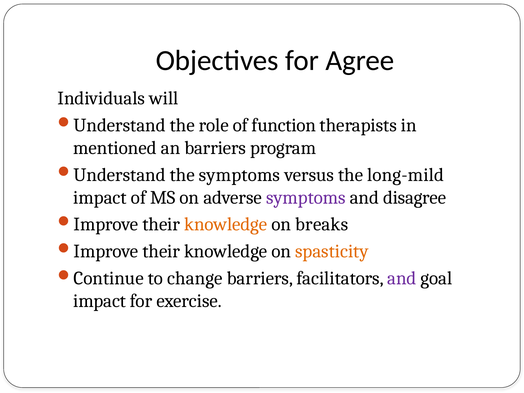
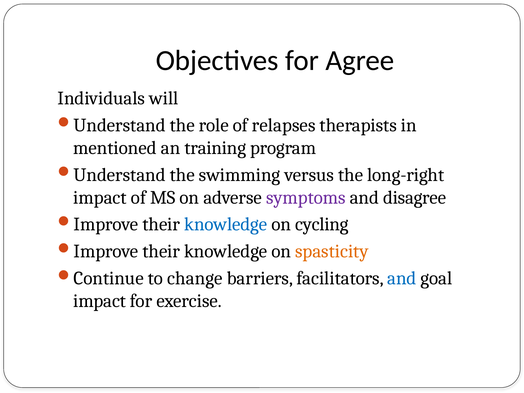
function: function -> relapses
an barriers: barriers -> training
the symptoms: symptoms -> swimming
long-mild: long-mild -> long-right
knowledge at (226, 224) colour: orange -> blue
breaks: breaks -> cycling
and at (402, 278) colour: purple -> blue
